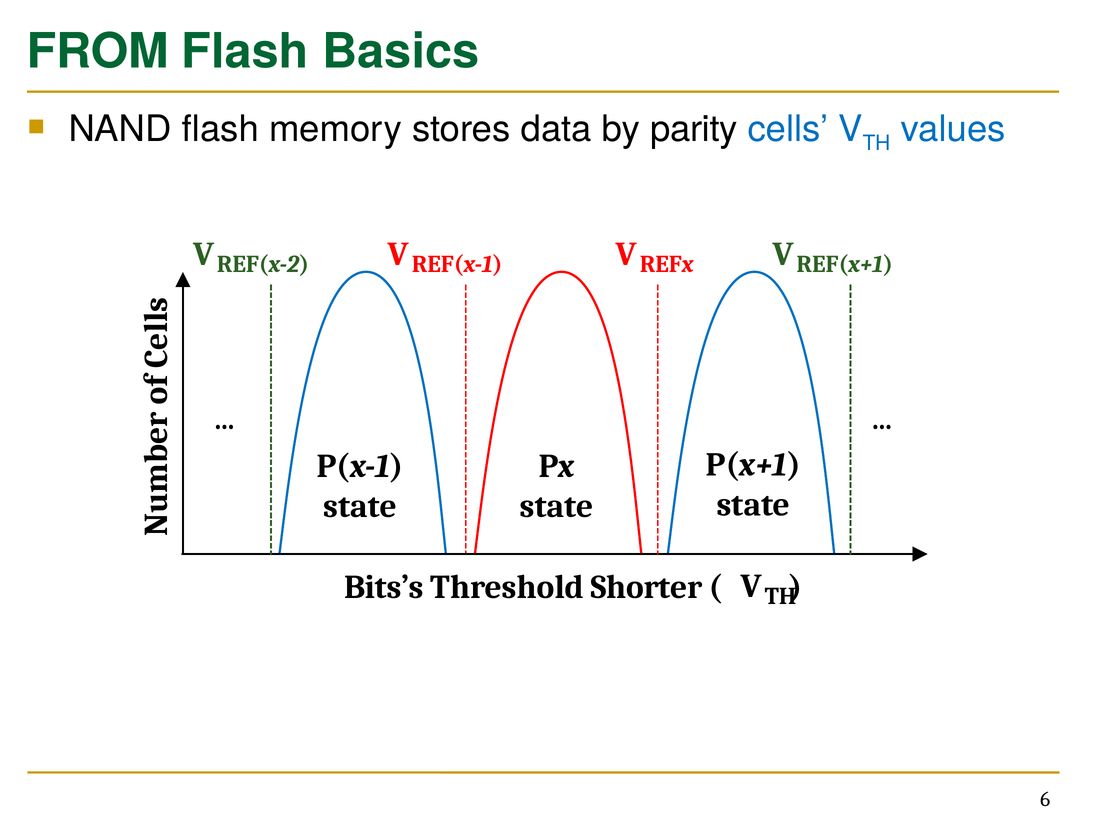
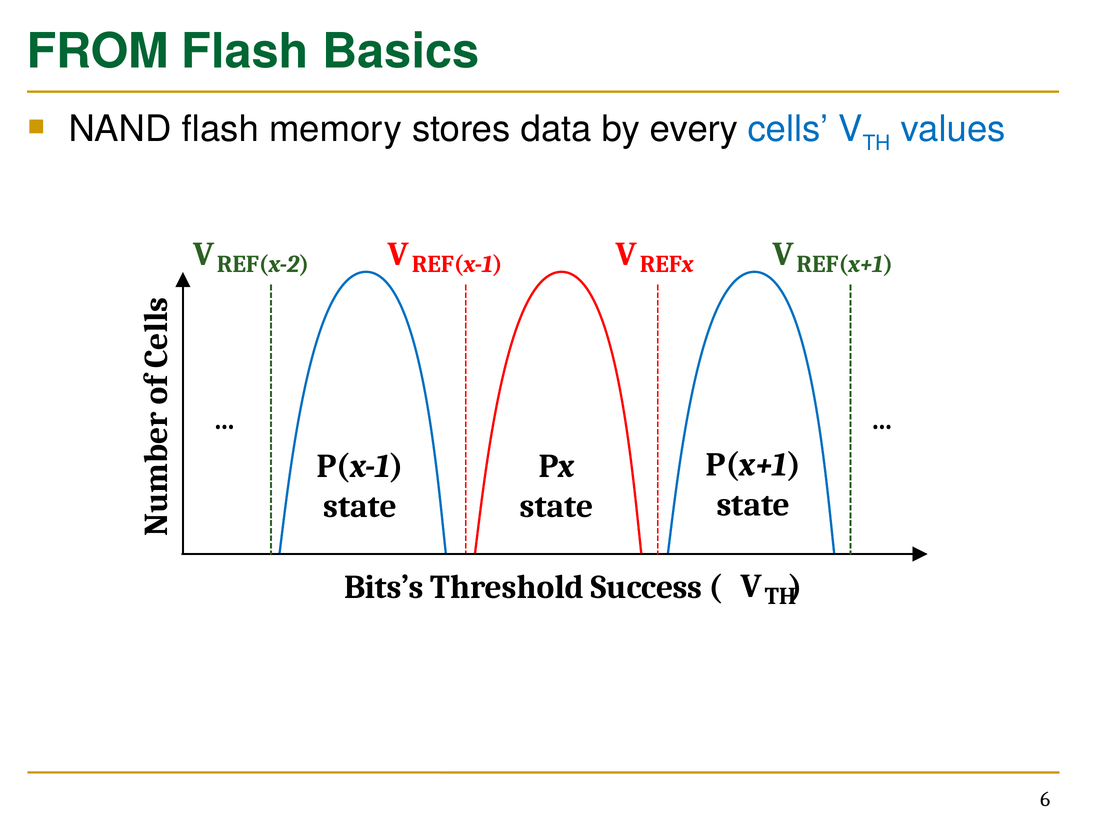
parity: parity -> every
Shorter: Shorter -> Success
